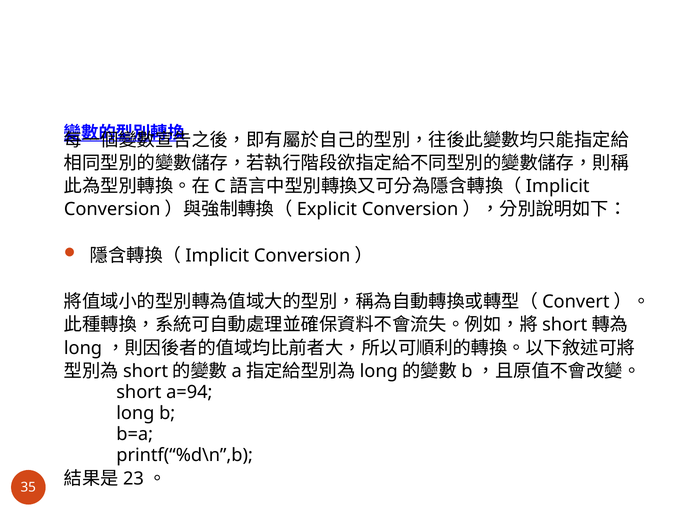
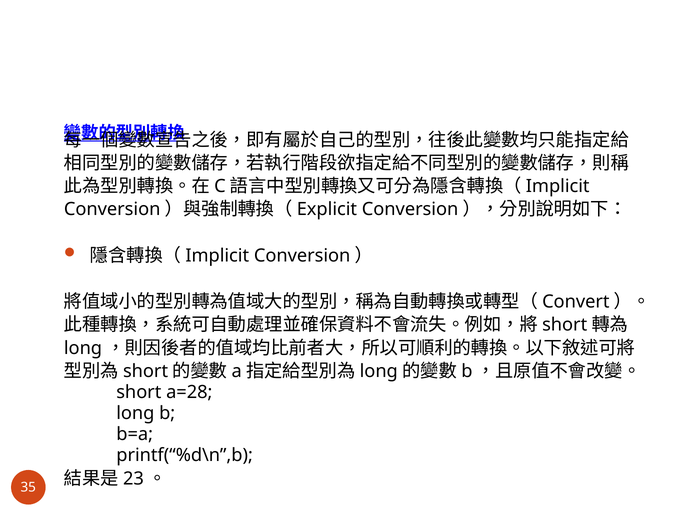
a=94: a=94 -> a=28
